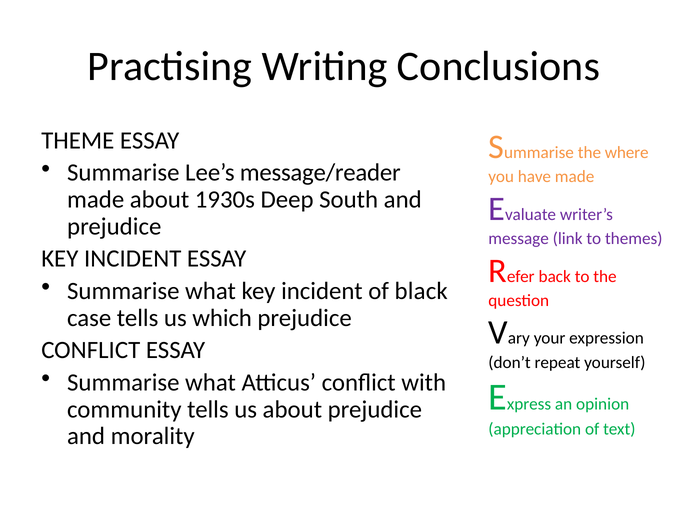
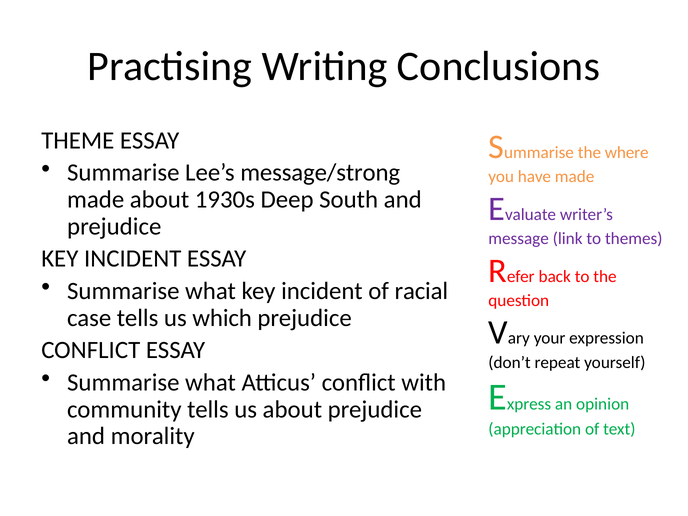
message/reader: message/reader -> message/strong
black: black -> racial
